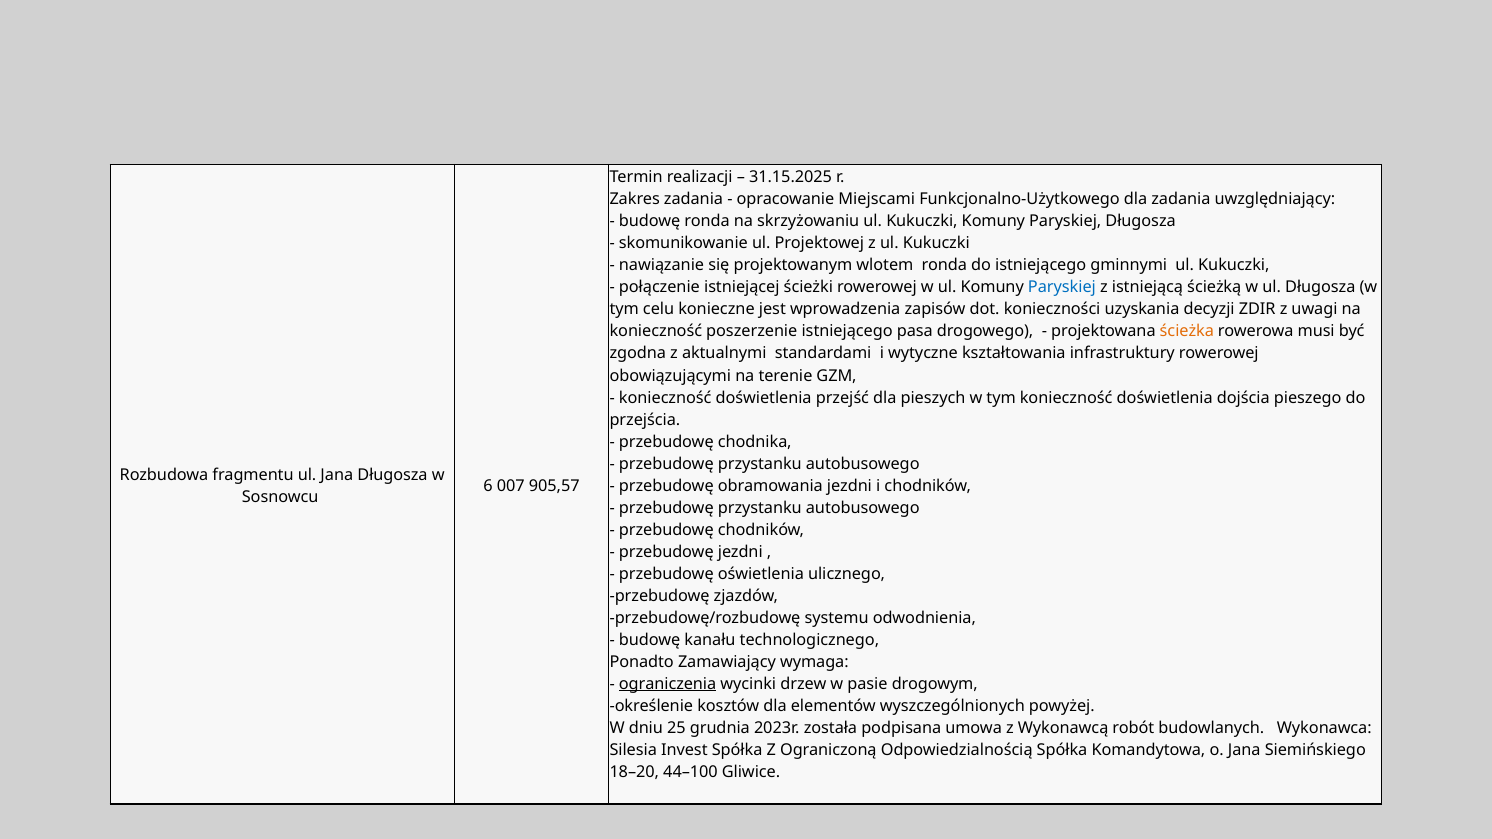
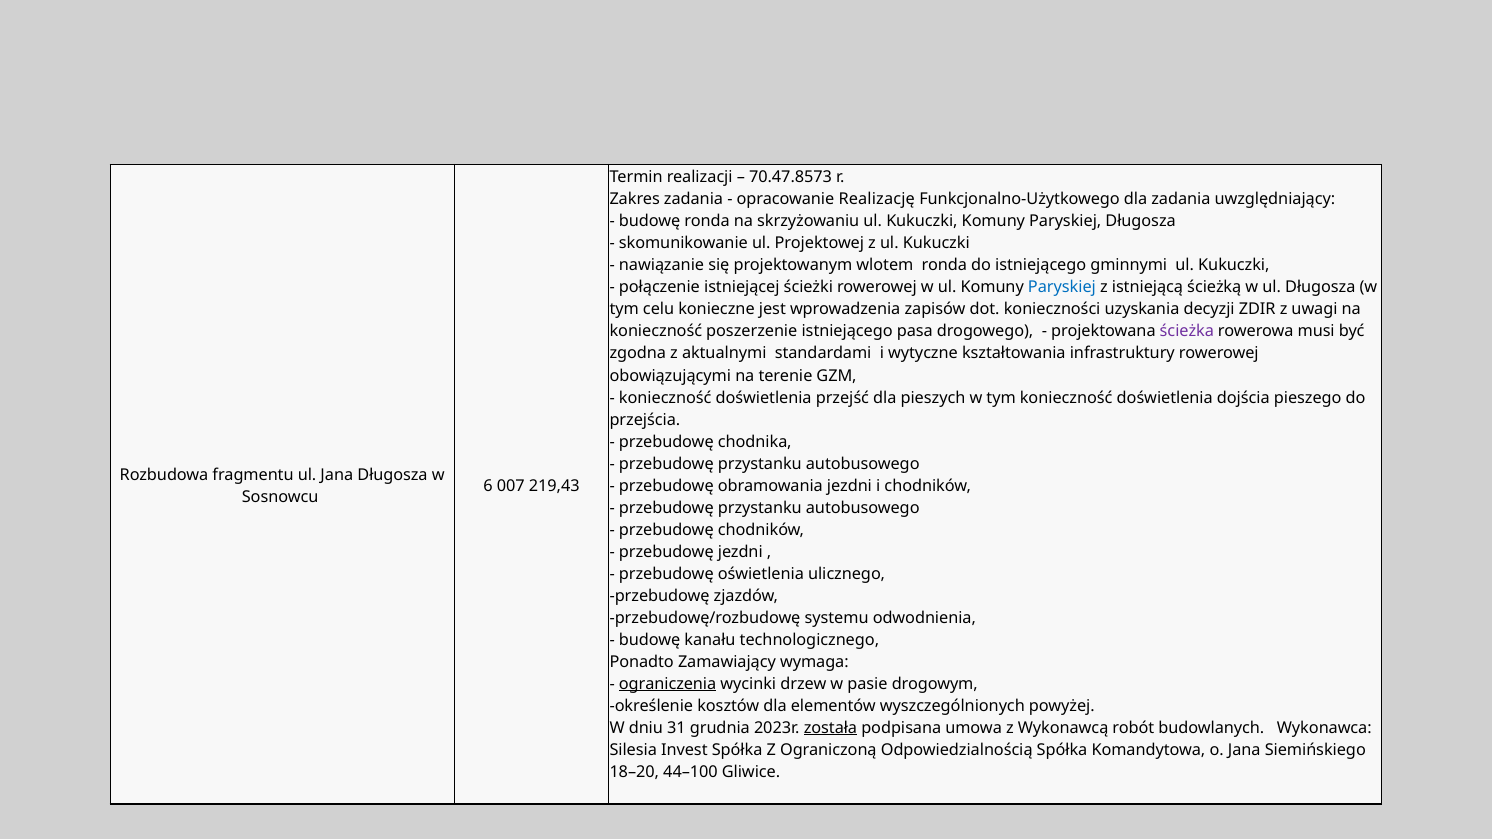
31.15.2025: 31.15.2025 -> 70.47.8573
Miejscami: Miejscami -> Realizację
ścieżka colour: orange -> purple
905,57: 905,57 -> 219,43
25: 25 -> 31
została underline: none -> present
